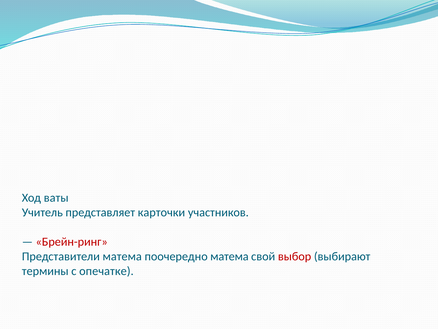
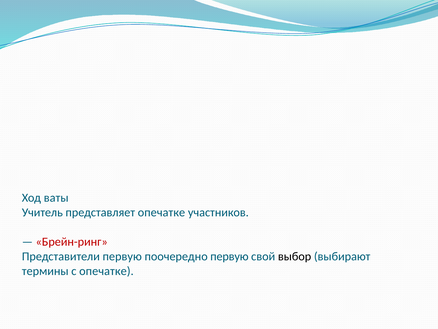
представляет карточки: карточки -> опечатке
Представители матема: матема -> первую
поочередно матема: матема -> первую
выбор colour: red -> black
